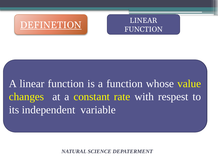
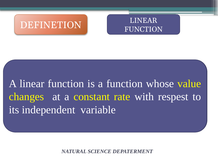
DEFINETION underline: present -> none
